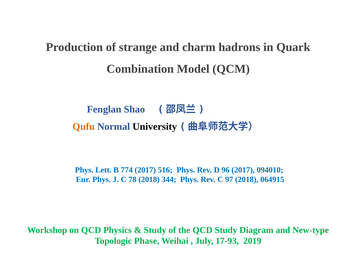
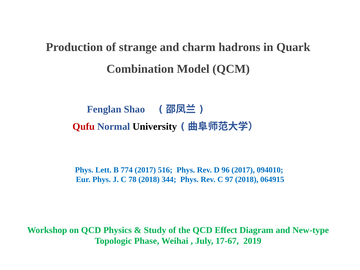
Qufu colour: orange -> red
QCD Study: Study -> Effect
17-93: 17-93 -> 17-67
